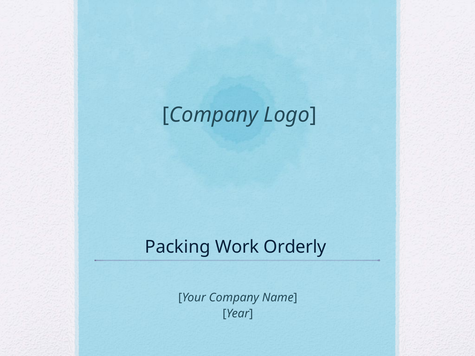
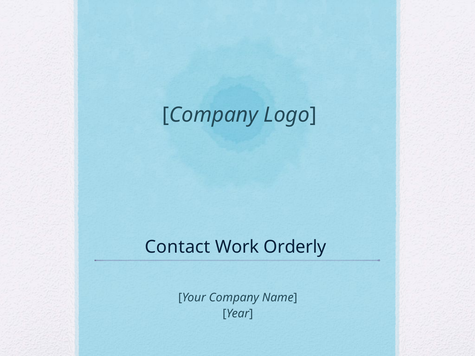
Packing: Packing -> Contact
